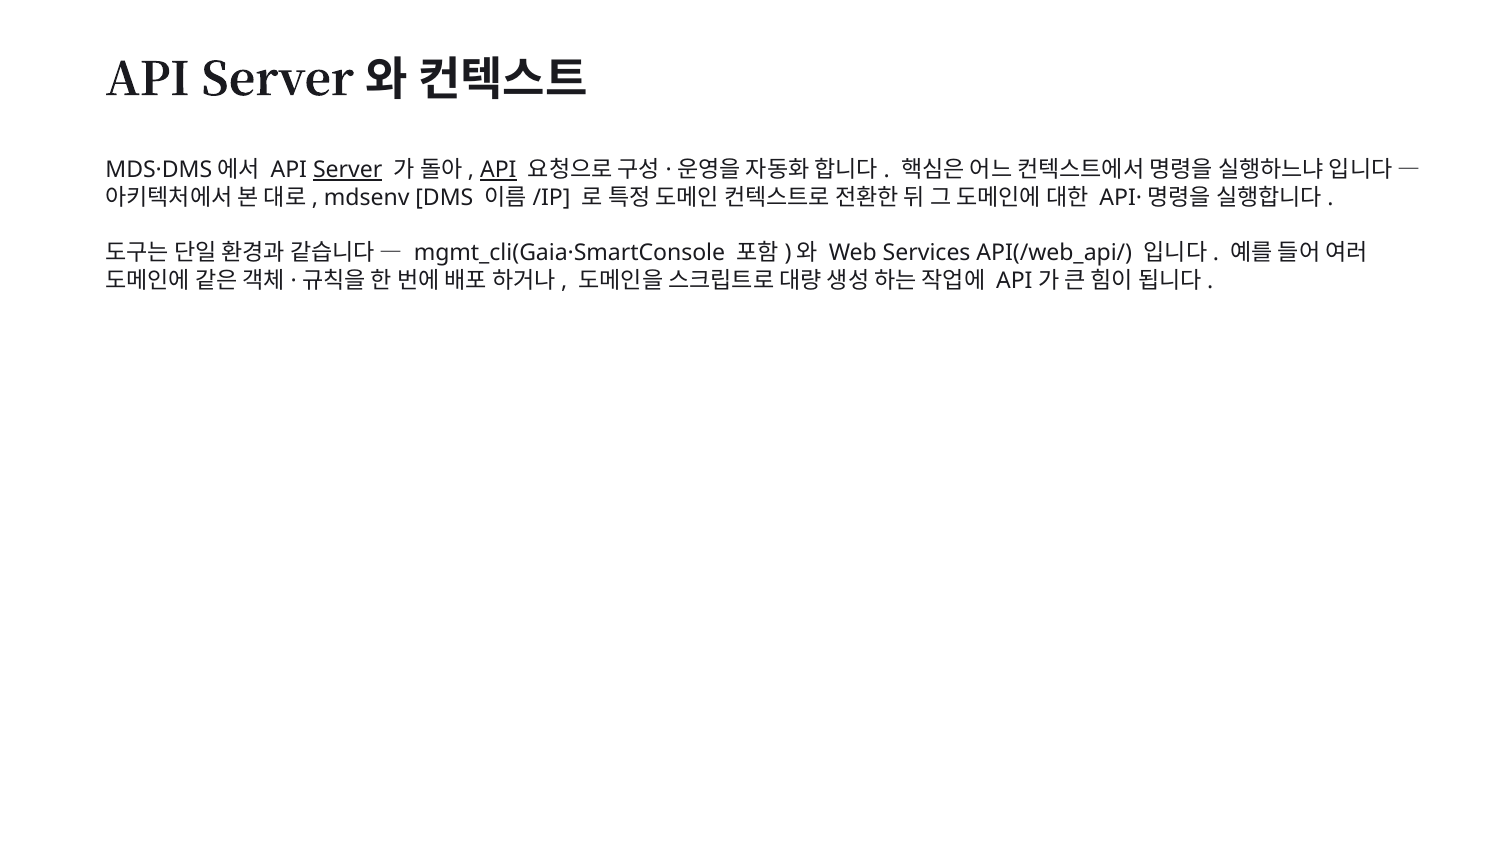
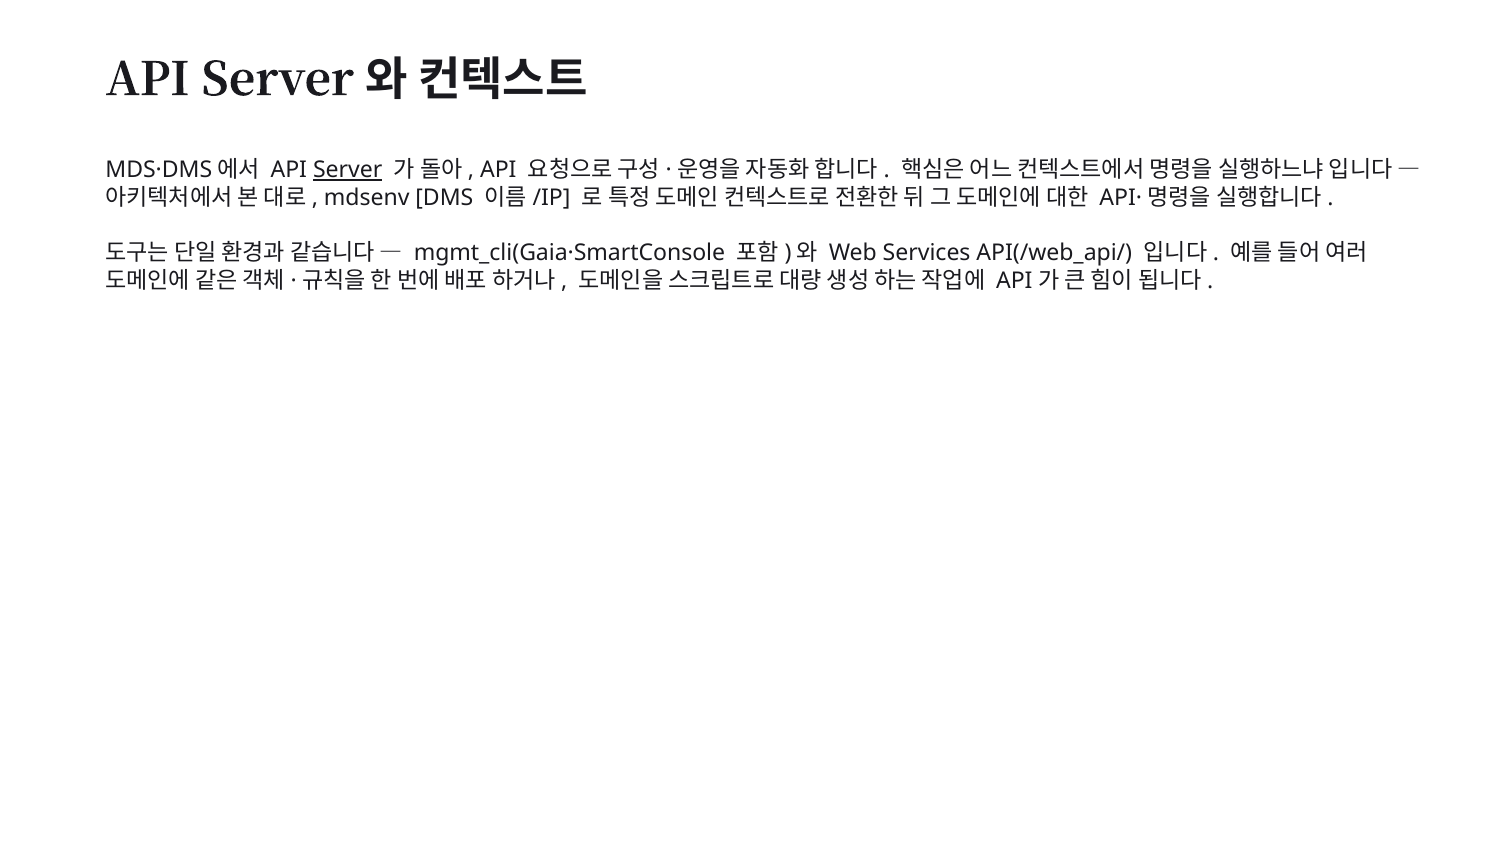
API at (498, 170) underline: present -> none
